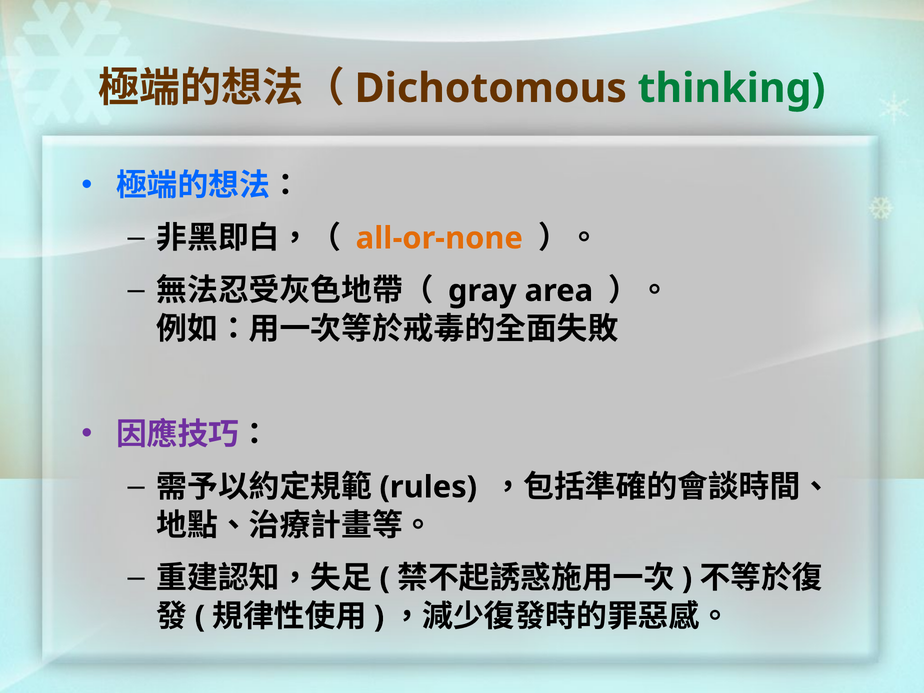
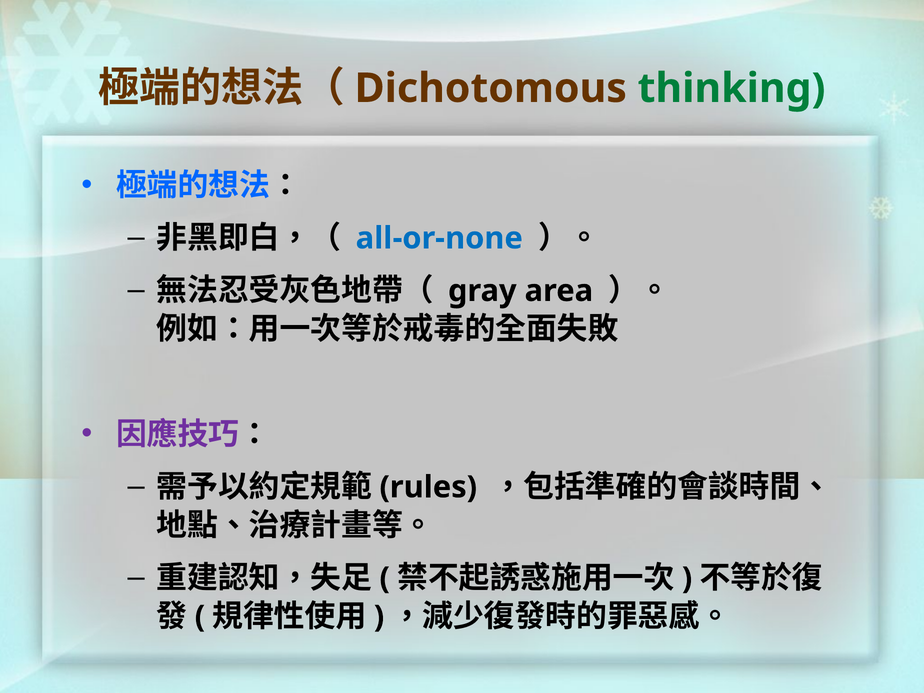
all-or-none colour: orange -> blue
